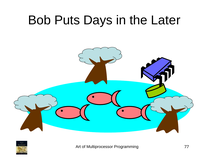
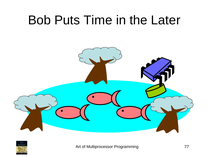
Days: Days -> Time
